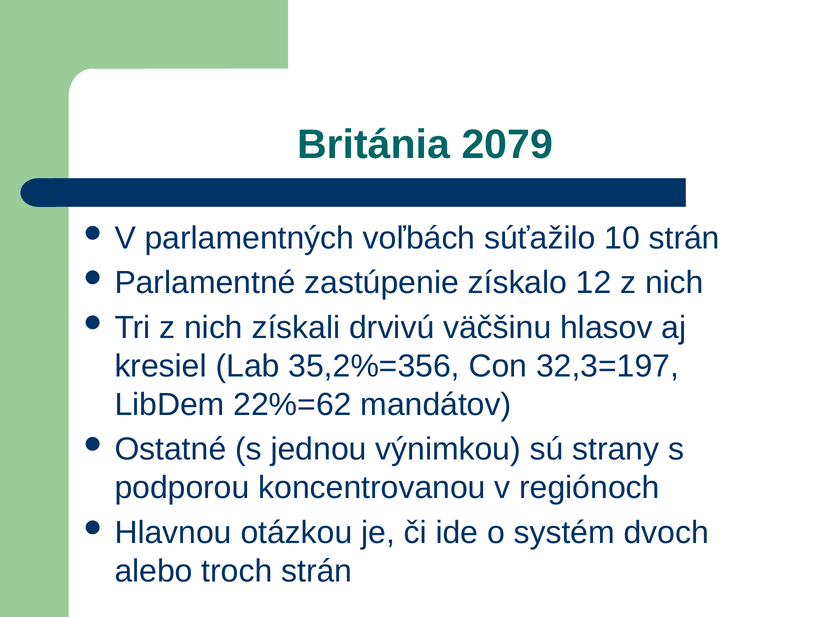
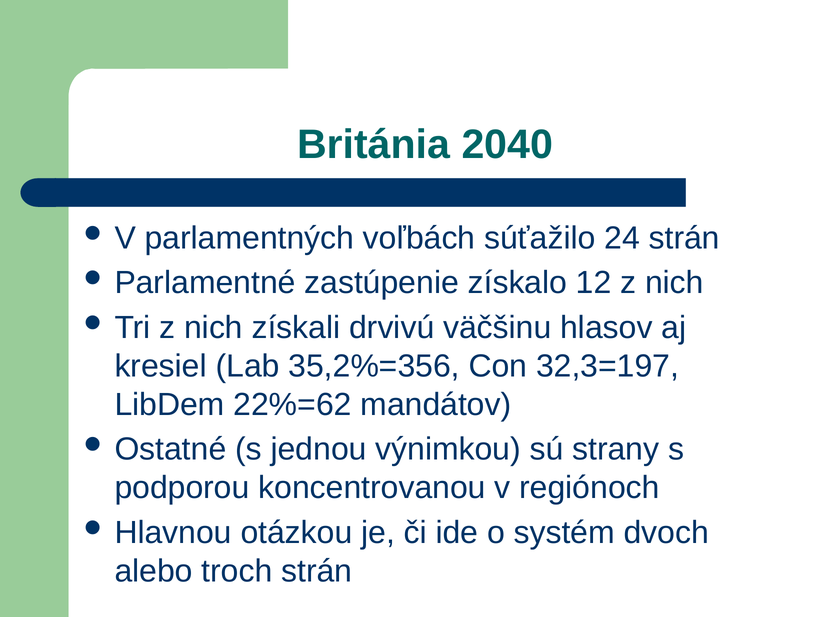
2079: 2079 -> 2040
10: 10 -> 24
